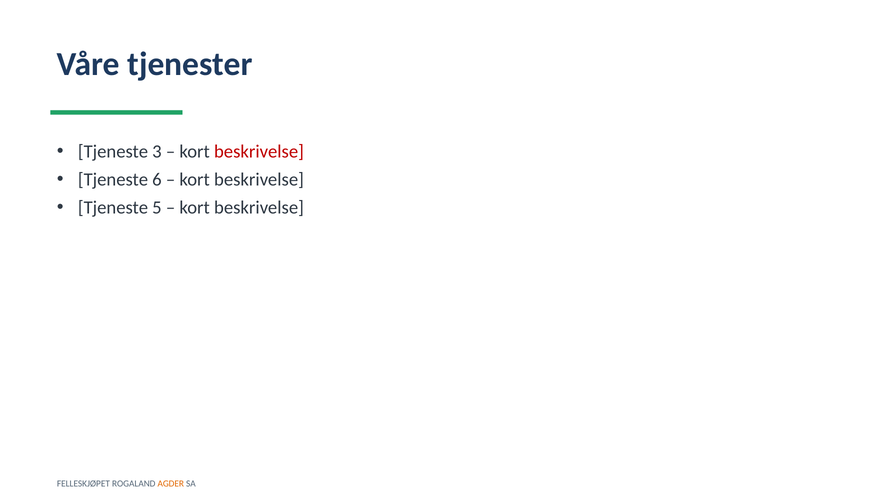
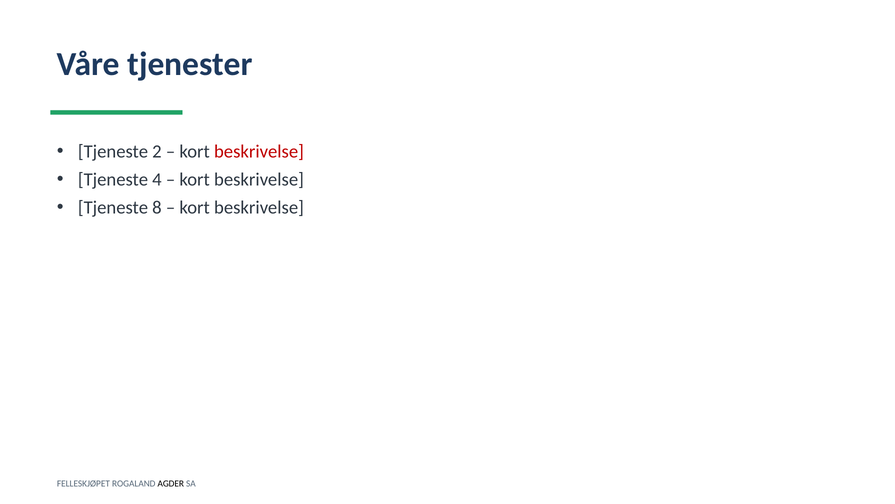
3: 3 -> 2
6: 6 -> 4
5: 5 -> 8
AGDER colour: orange -> black
